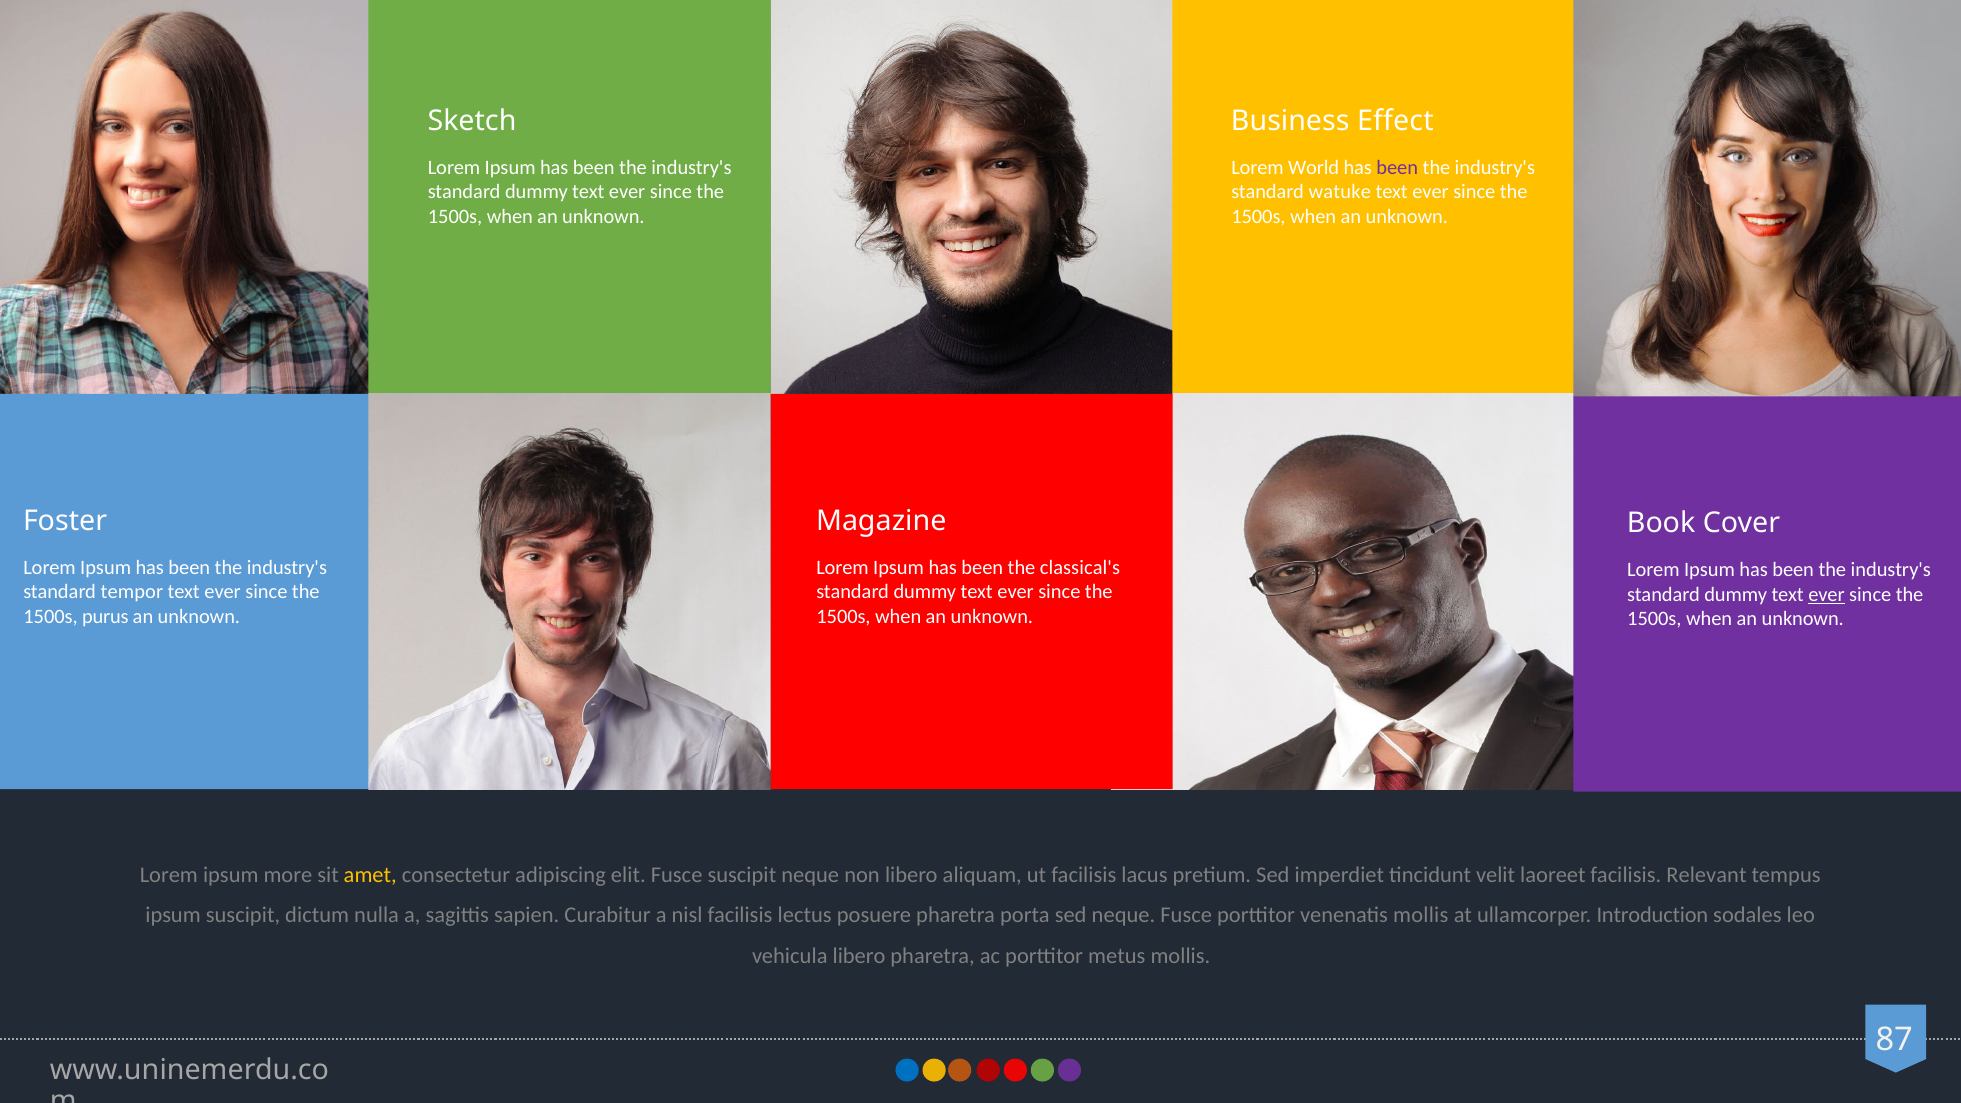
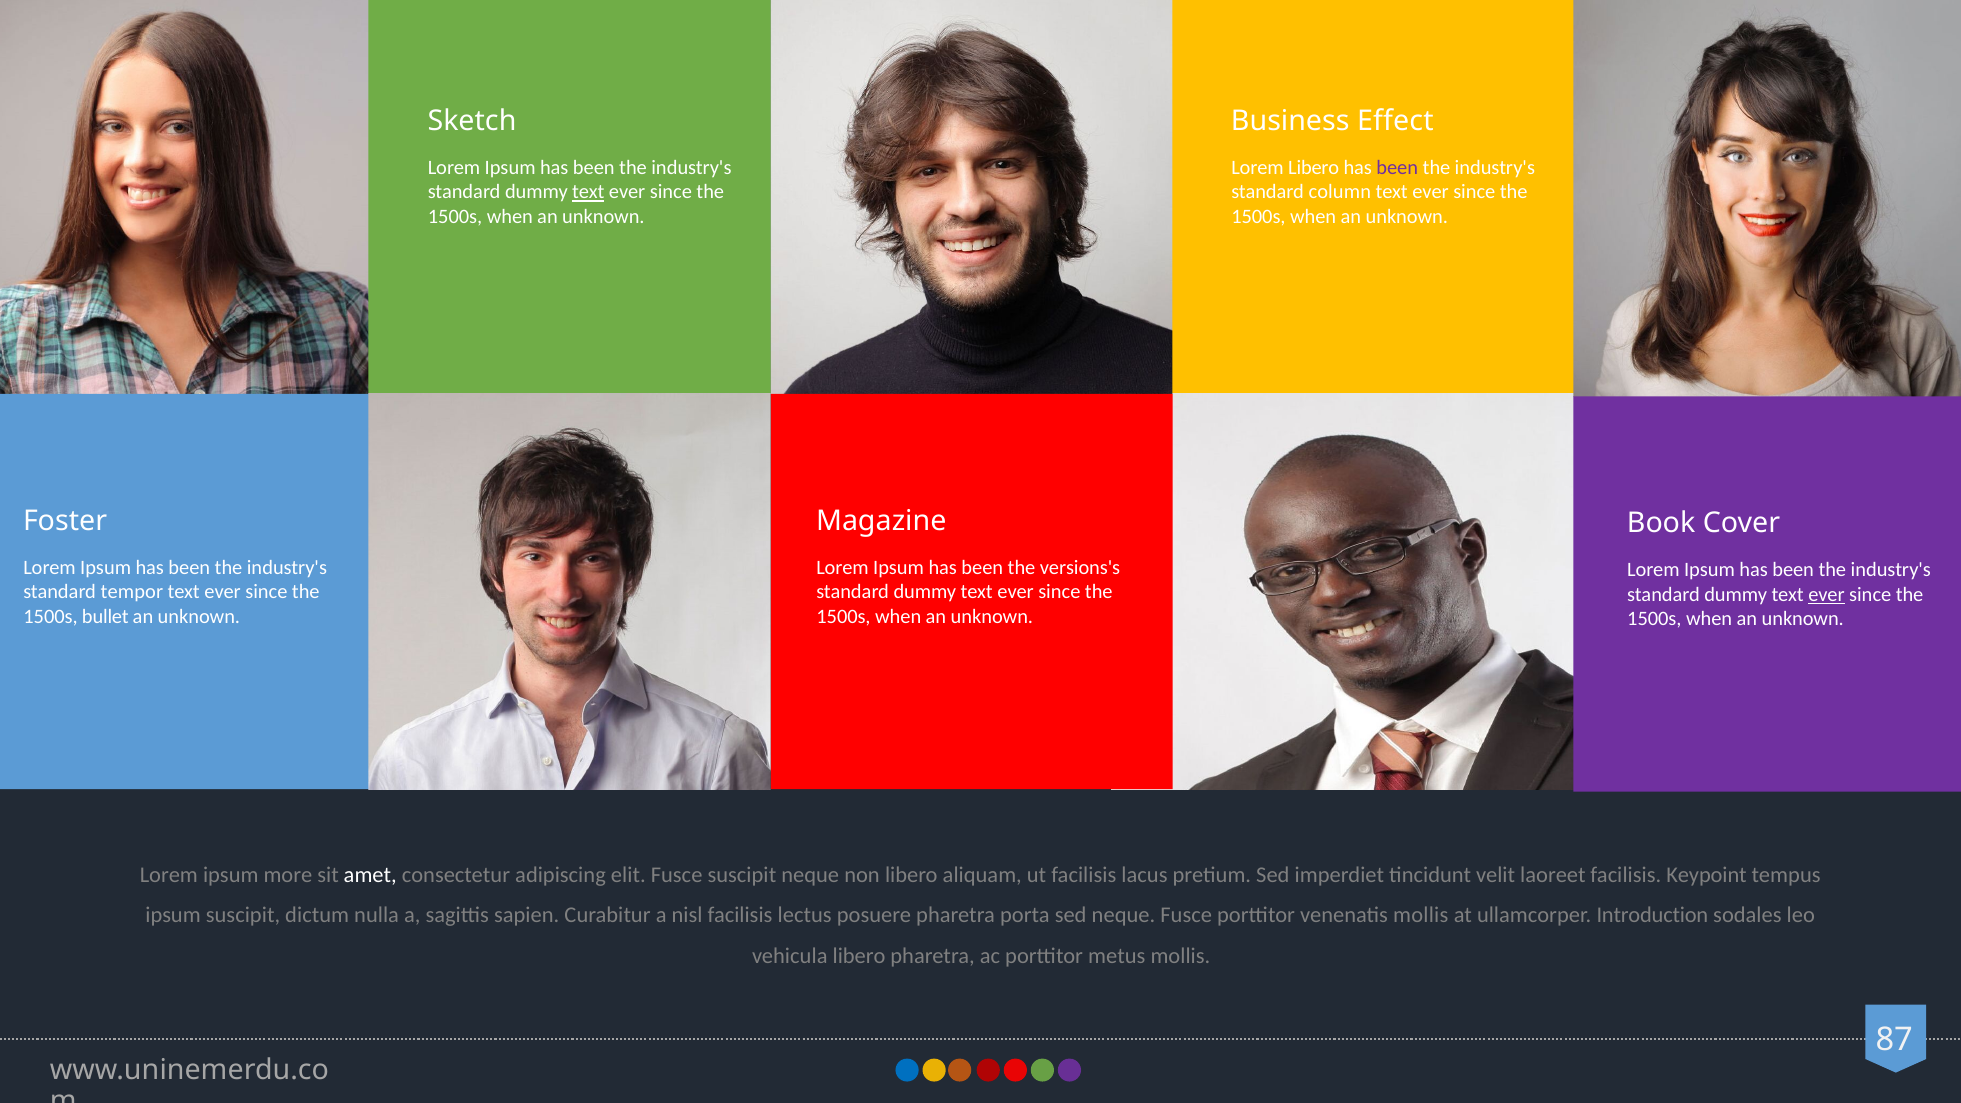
Lorem World: World -> Libero
text at (588, 192) underline: none -> present
watuke: watuke -> column
classical's: classical's -> versions's
purus: purus -> bullet
amet colour: yellow -> white
Relevant: Relevant -> Keypoint
